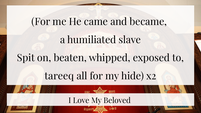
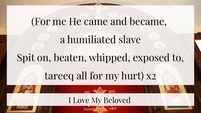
hide: hide -> hurt
